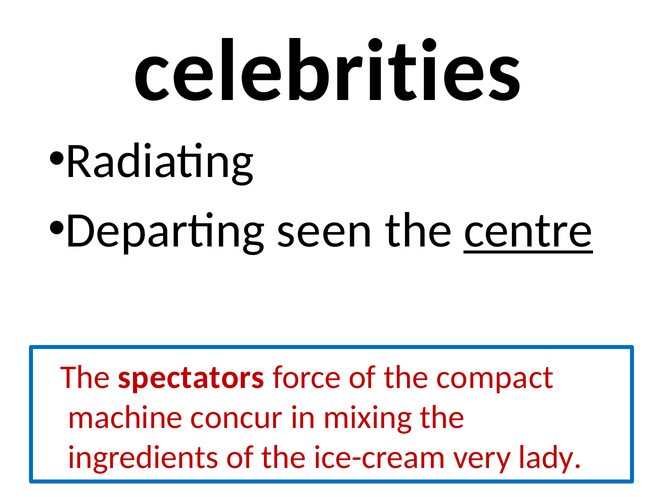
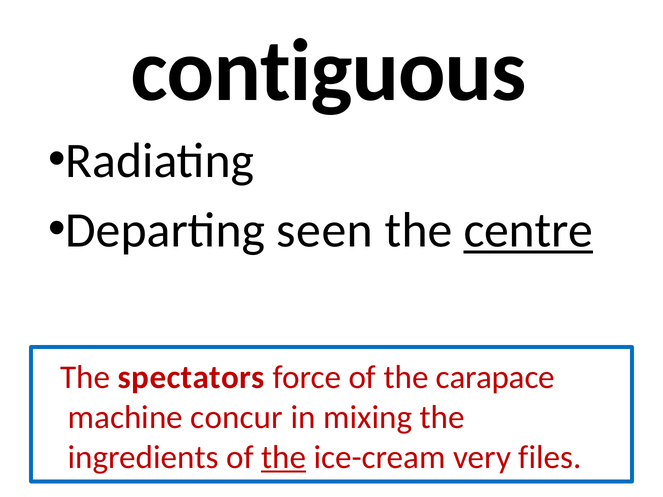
celebrities: celebrities -> contiguous
compact: compact -> carapace
the at (284, 457) underline: none -> present
lady: lady -> files
